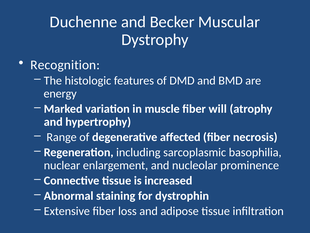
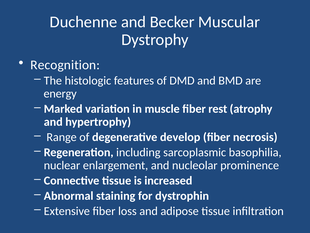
will: will -> rest
affected: affected -> develop
